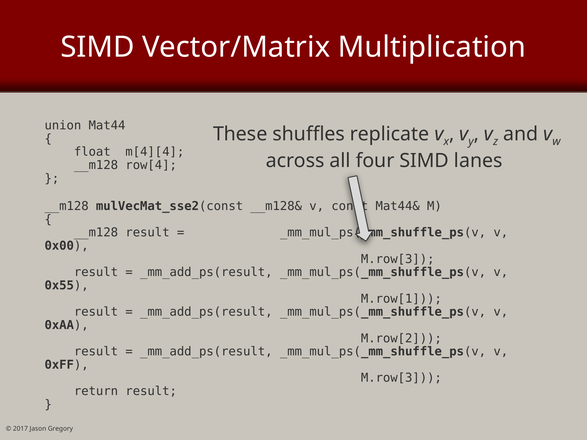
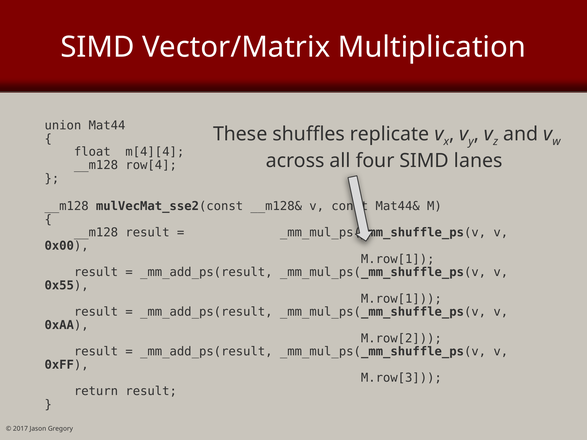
M.row[3 at (398, 259): M.row[3 -> M.row[1
